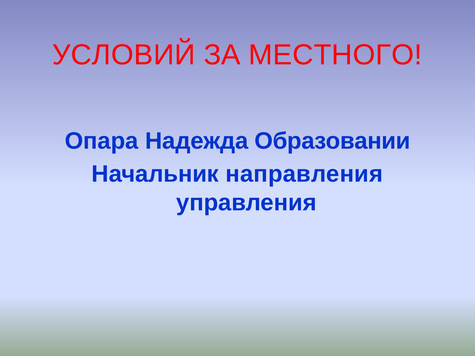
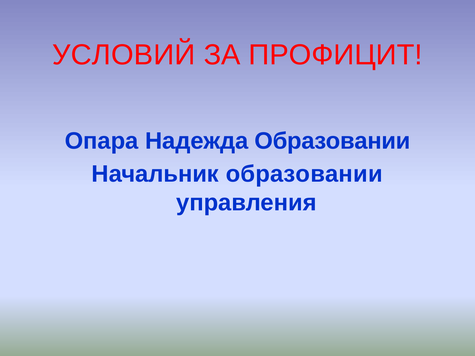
МЕСТНОГО: МЕСТНОГО -> ПРОФИЦИТ
Начальник направления: направления -> образовании
